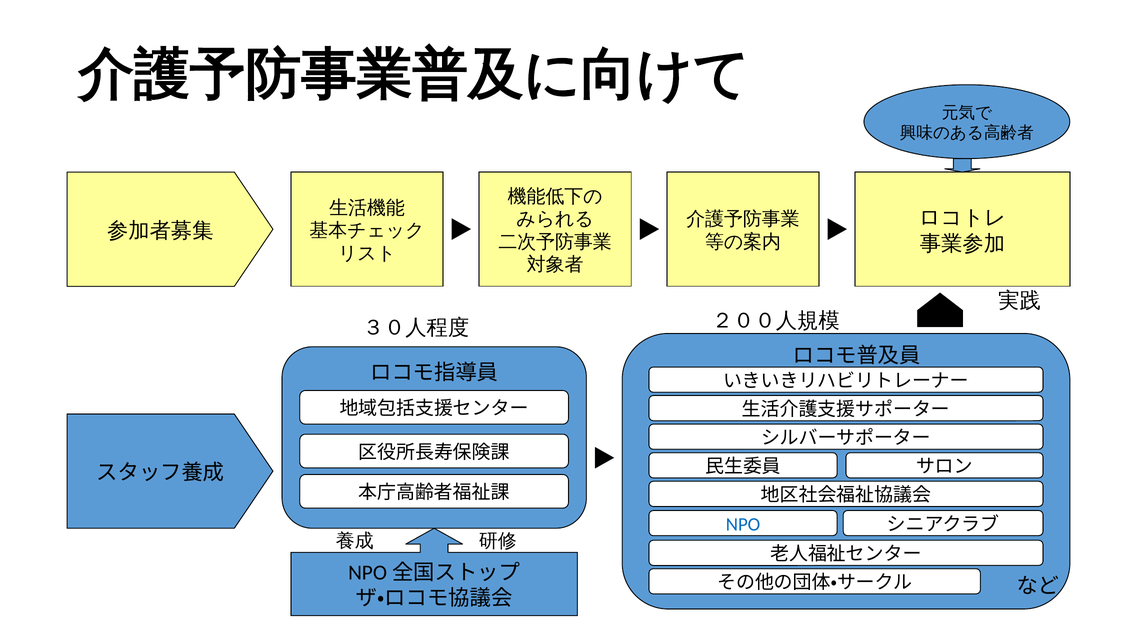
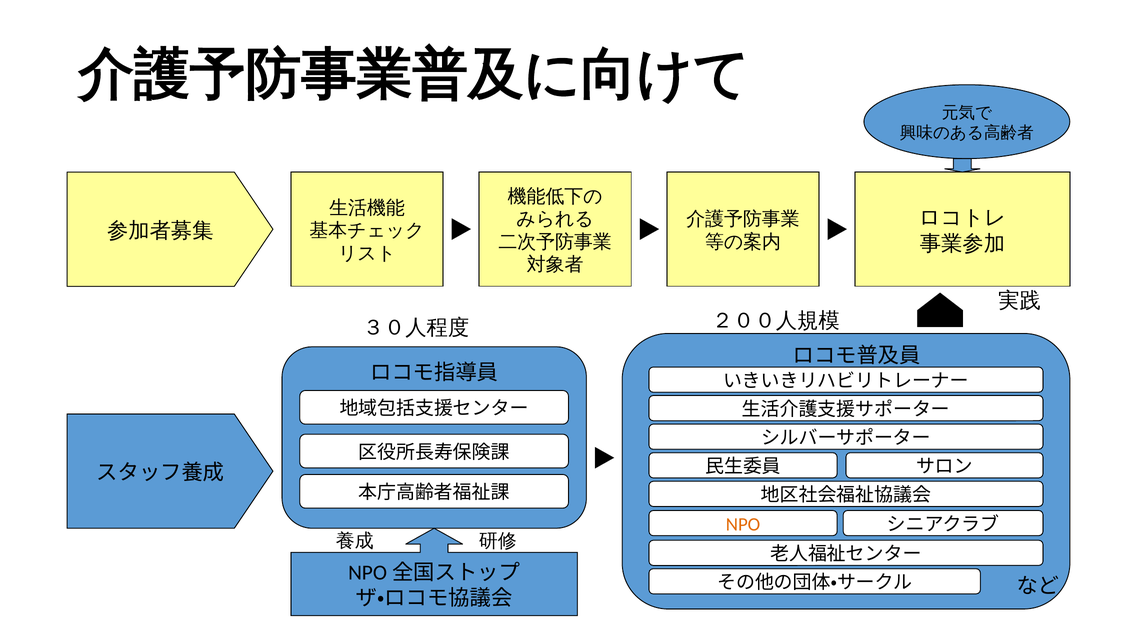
NPO colour: blue -> orange
